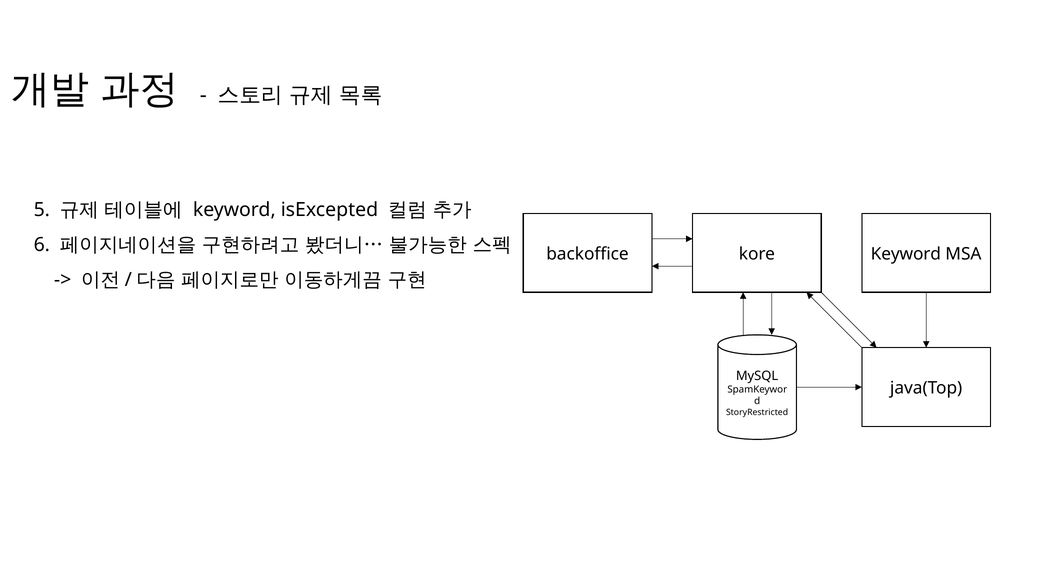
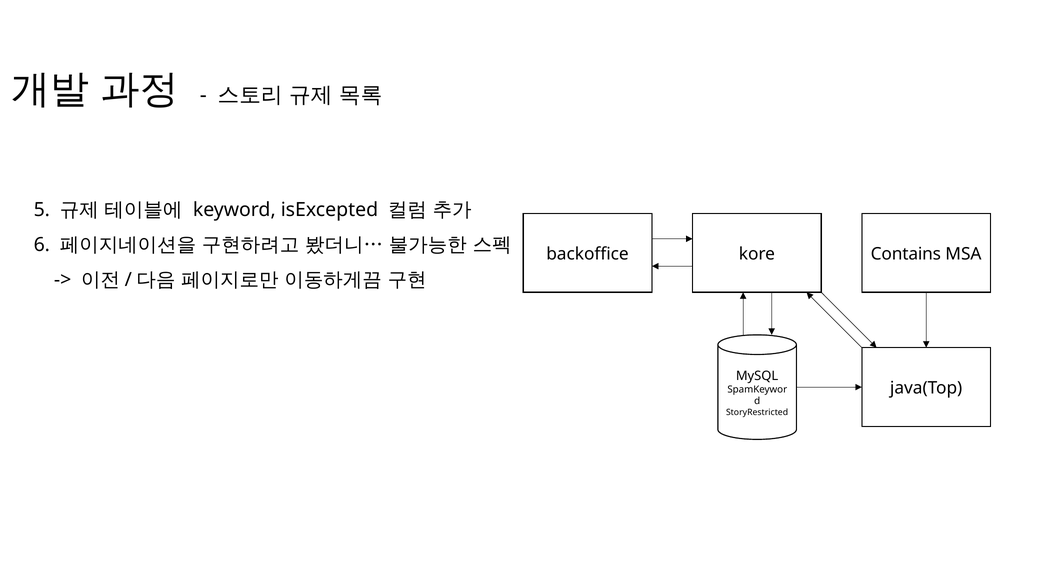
Keyword at (906, 254): Keyword -> Contains
